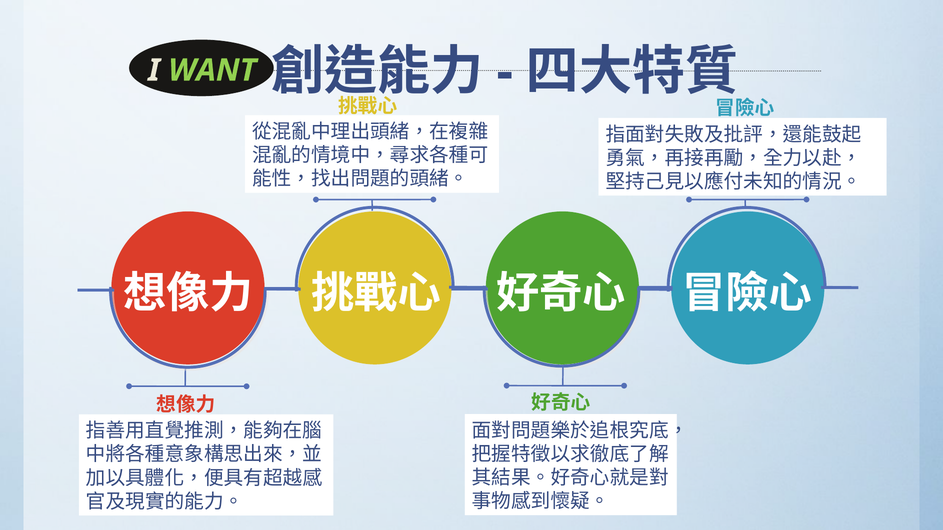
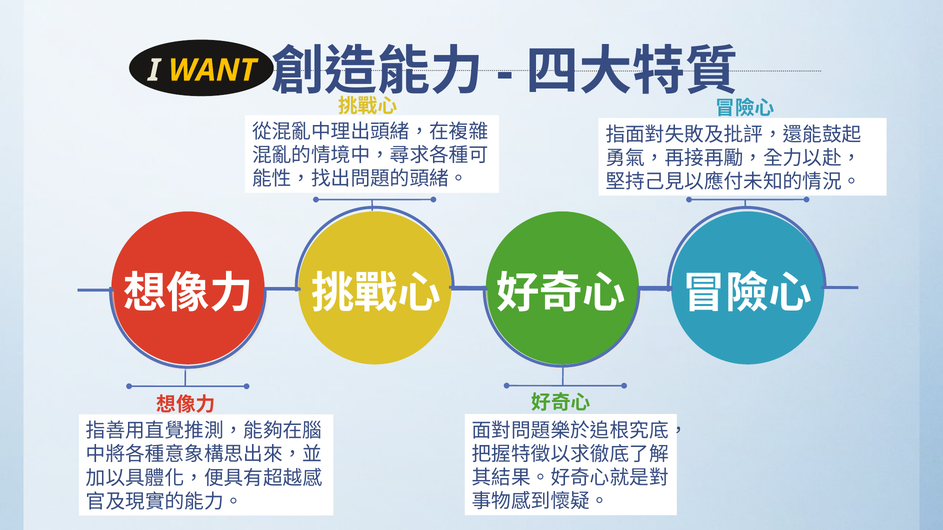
WANT colour: light green -> yellow
